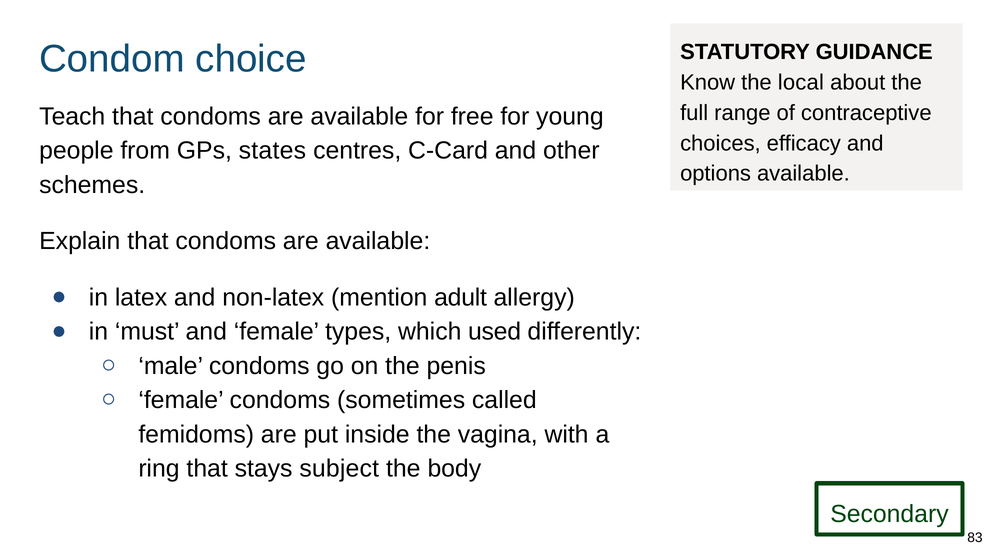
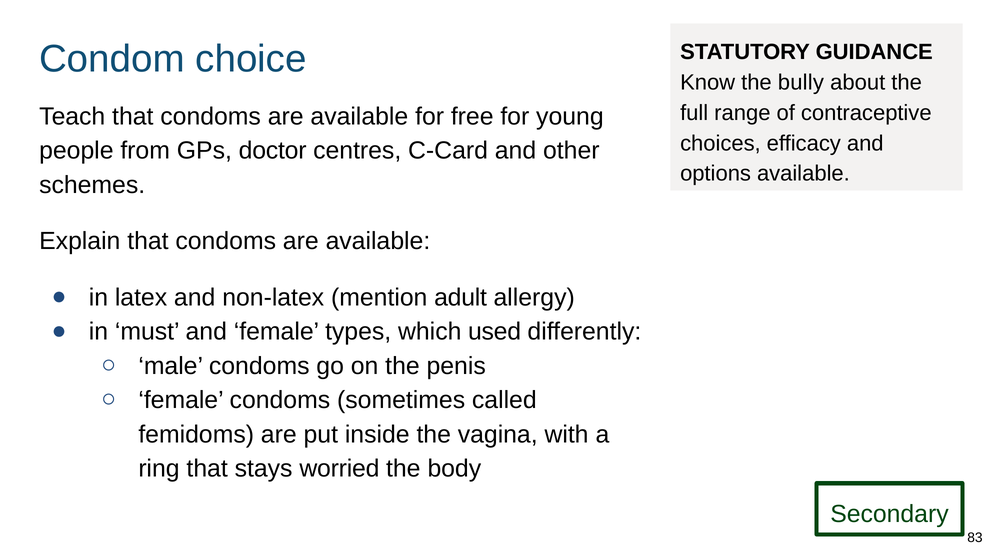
local: local -> bully
states: states -> doctor
subject: subject -> worried
